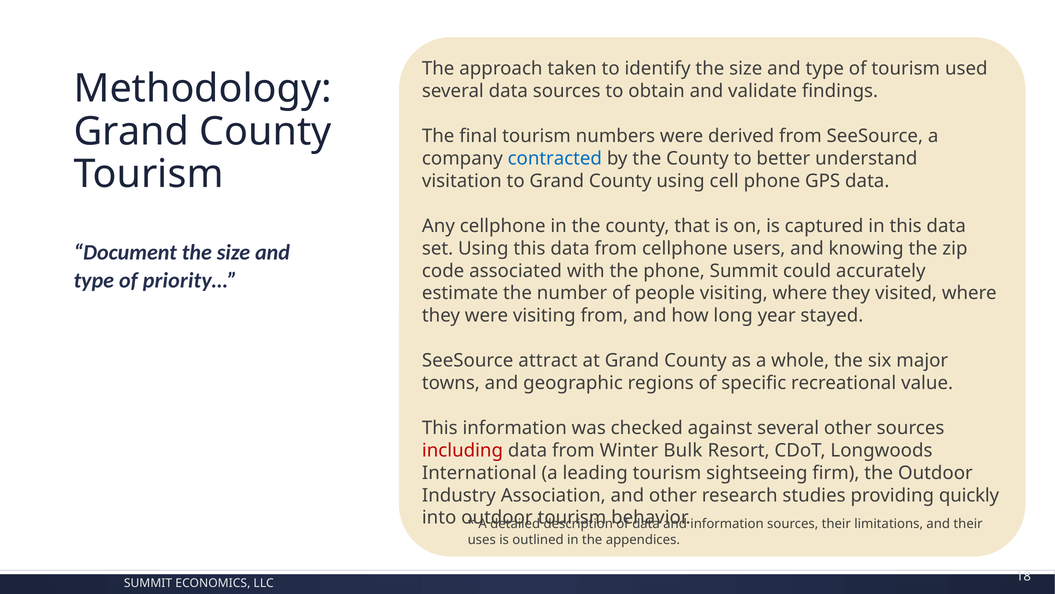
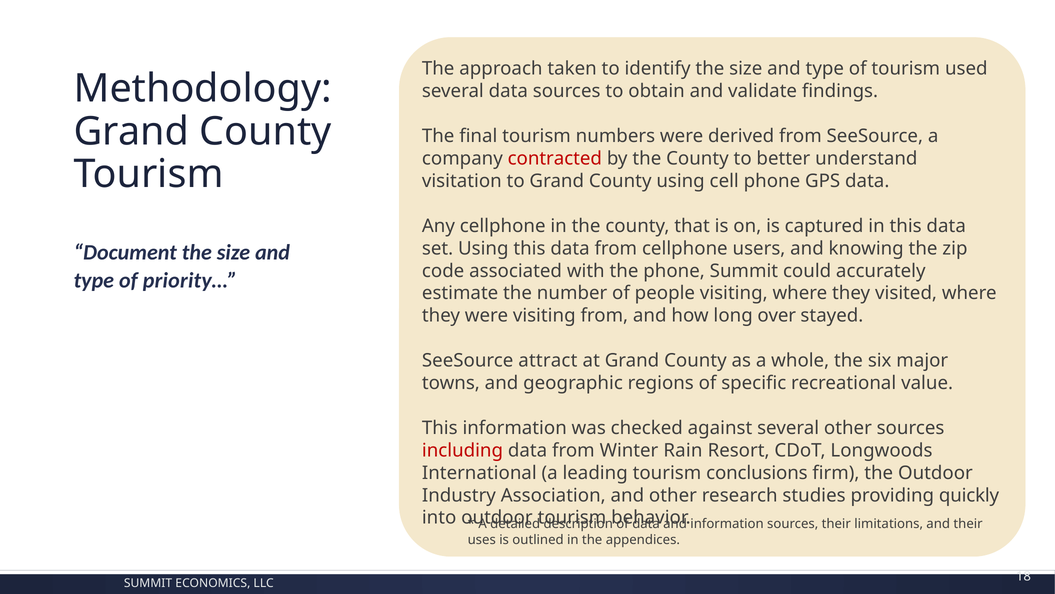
contracted colour: blue -> red
year: year -> over
Bulk: Bulk -> Rain
sightseeing: sightseeing -> conclusions
